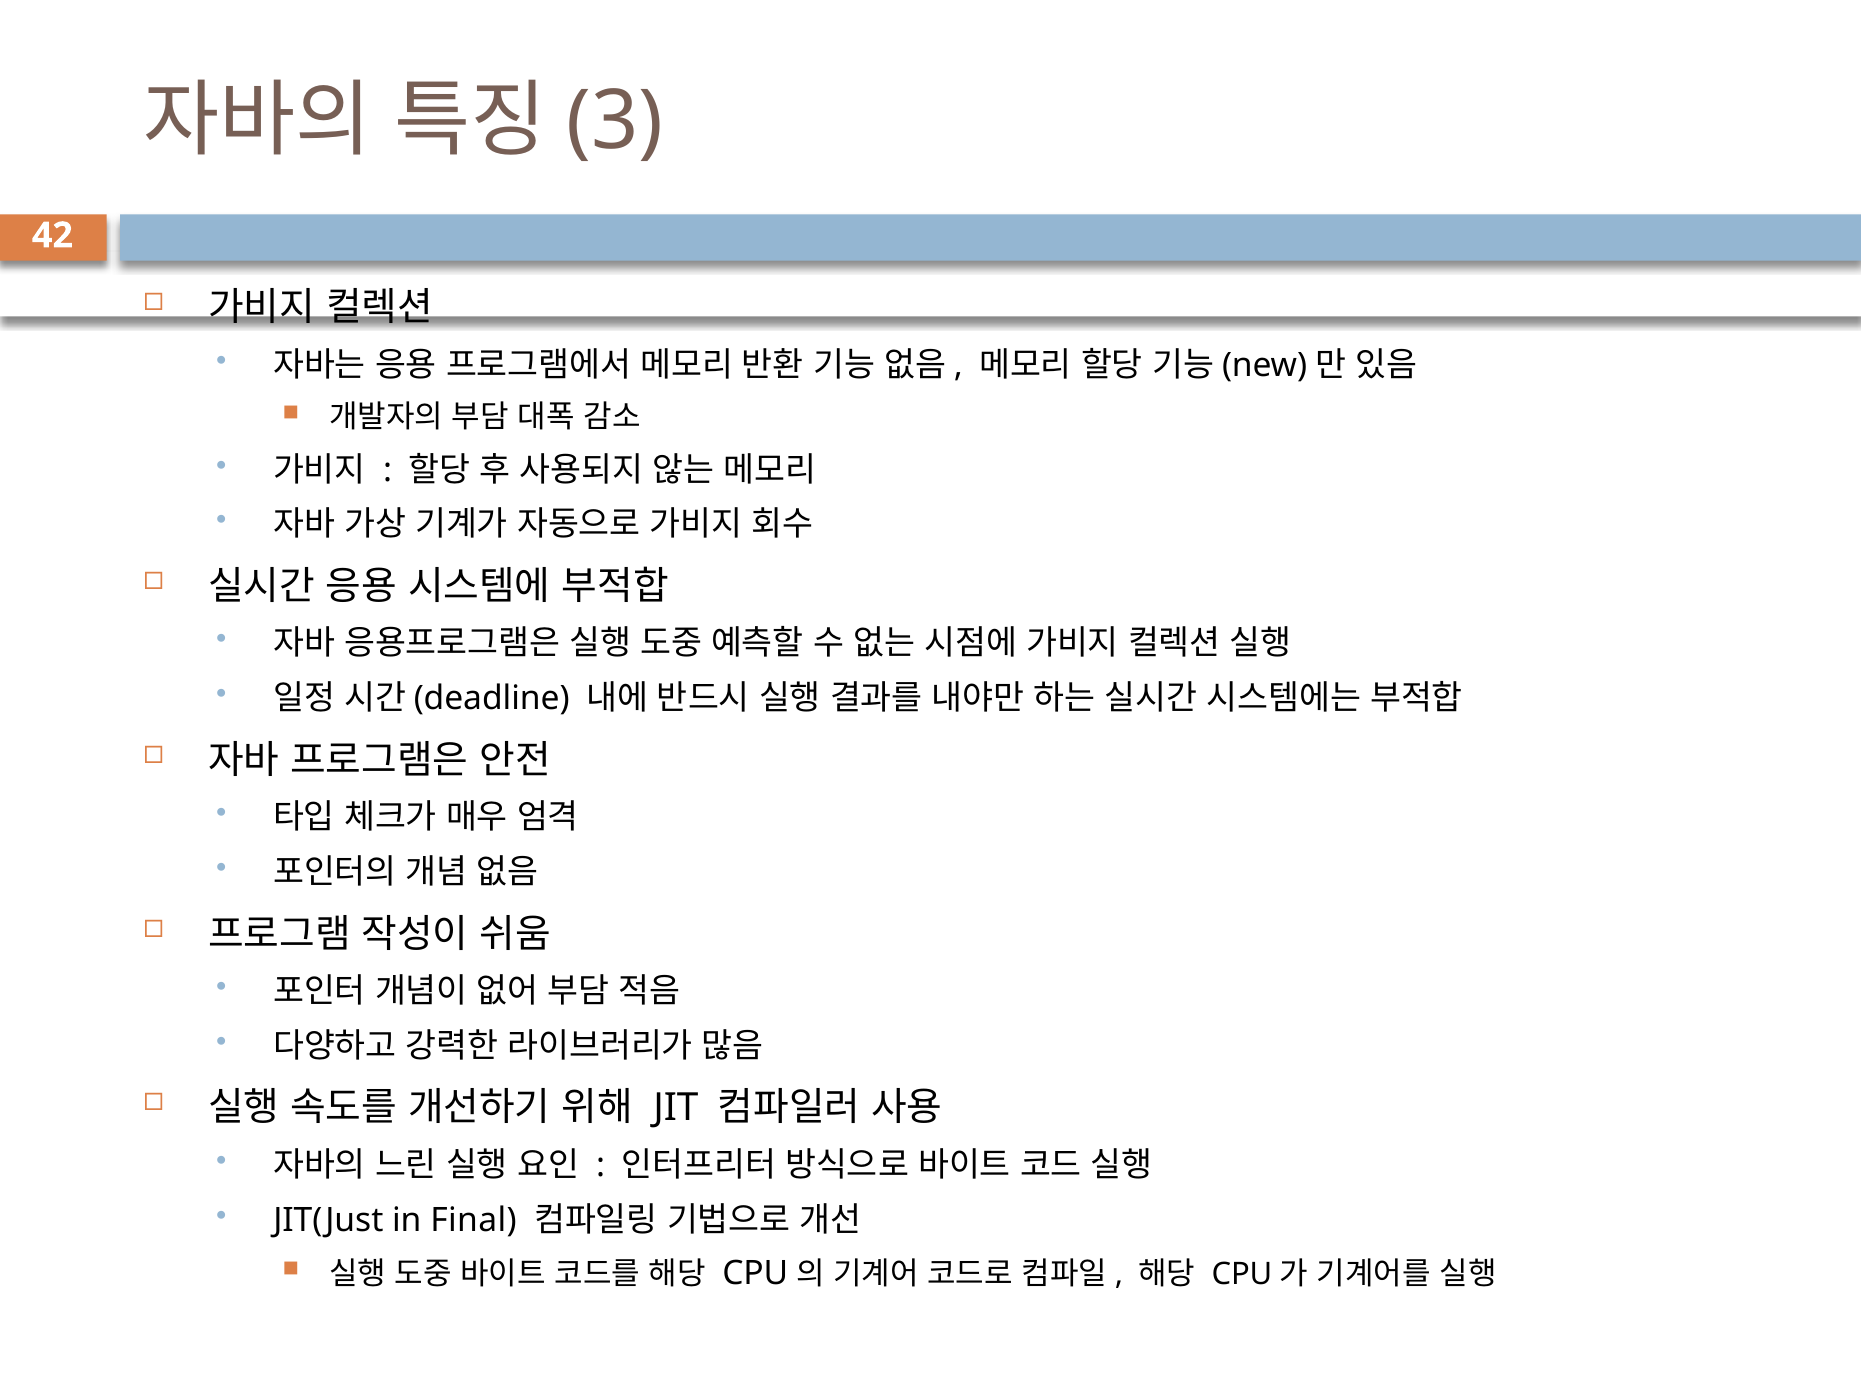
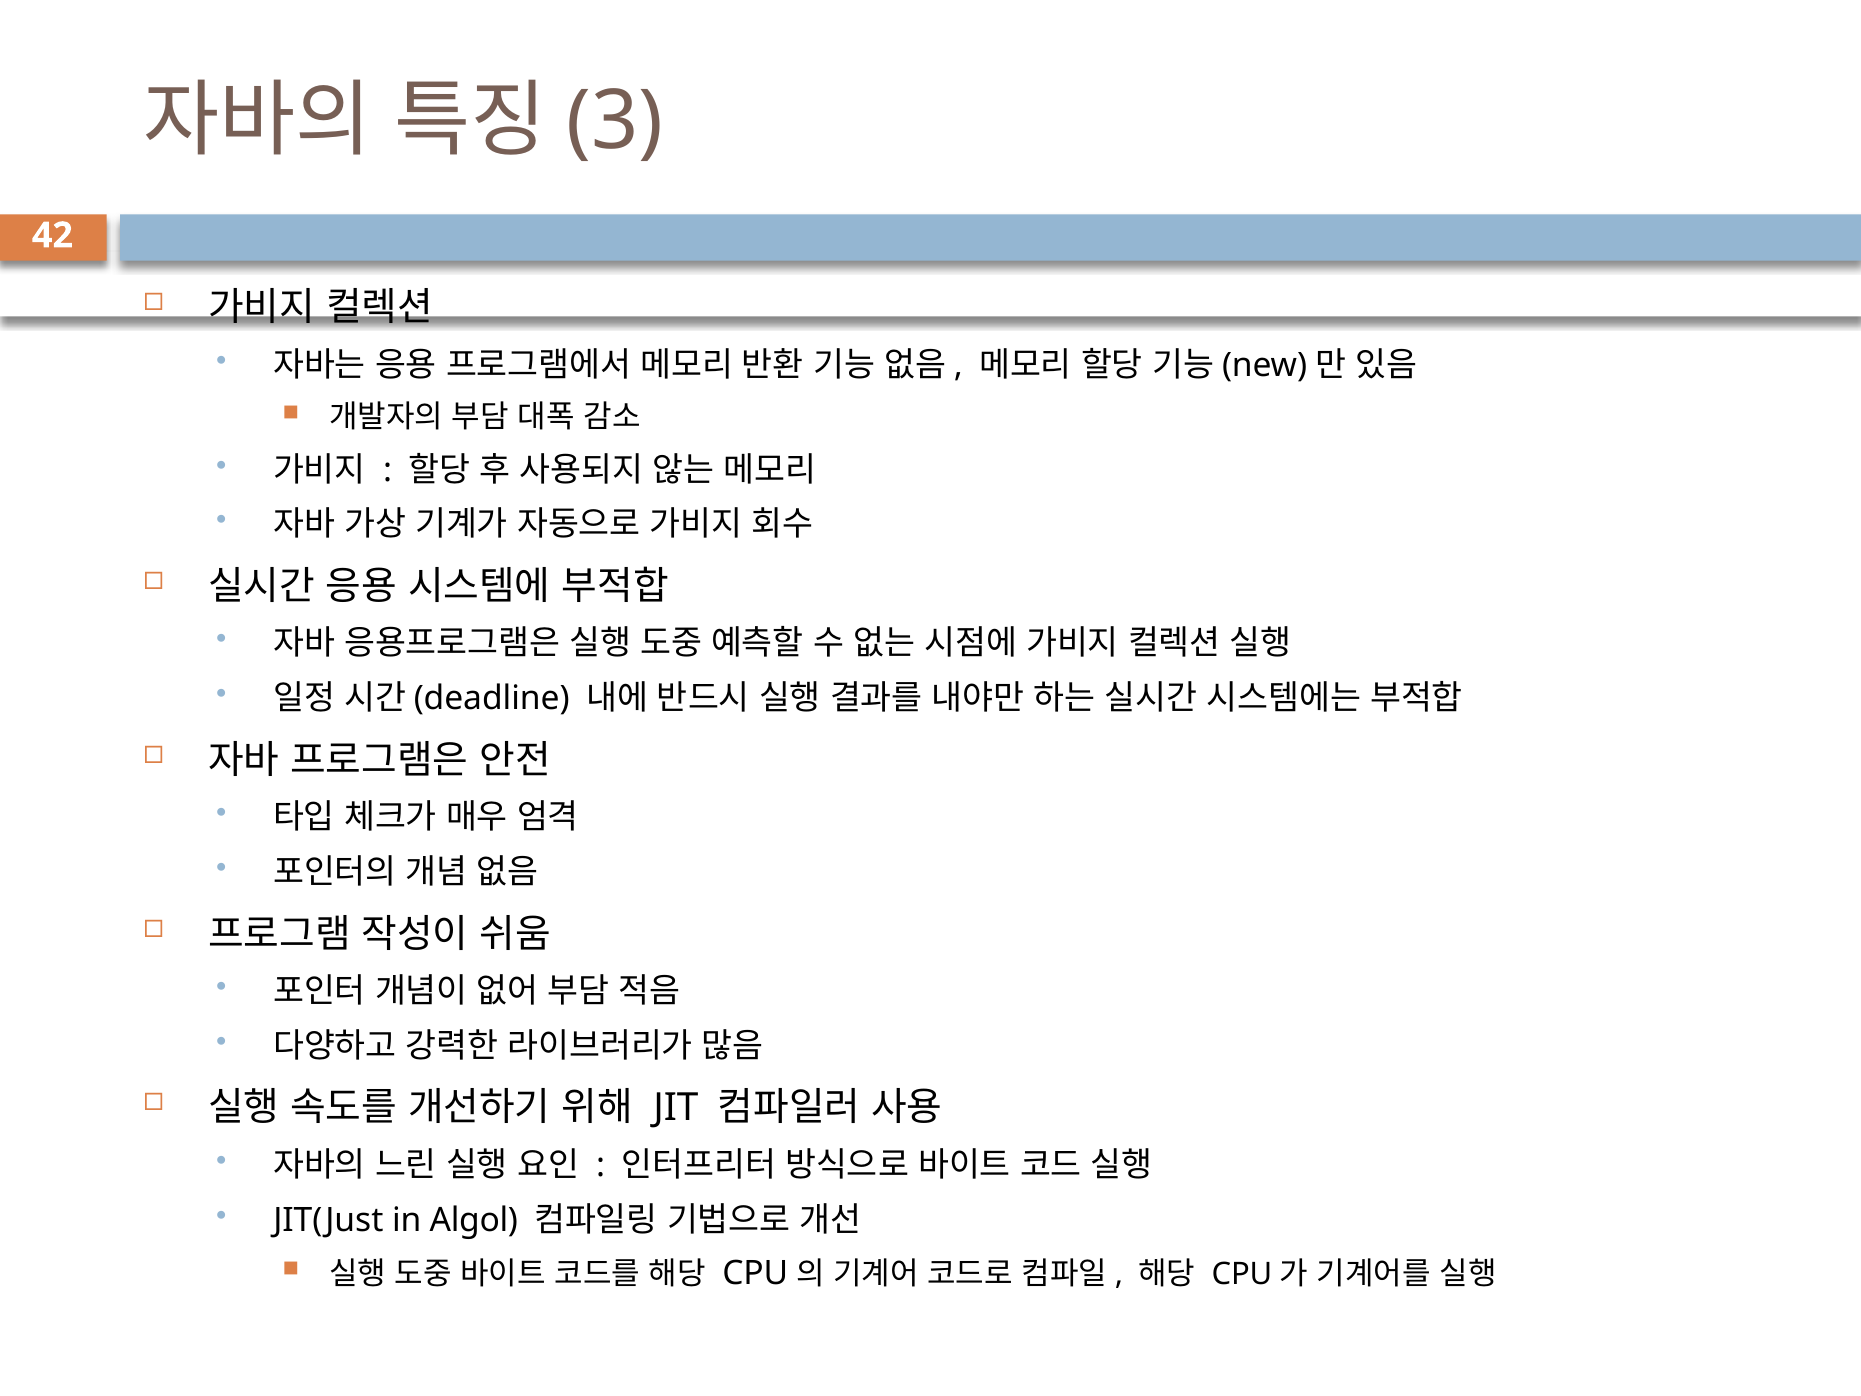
Final: Final -> Algol
